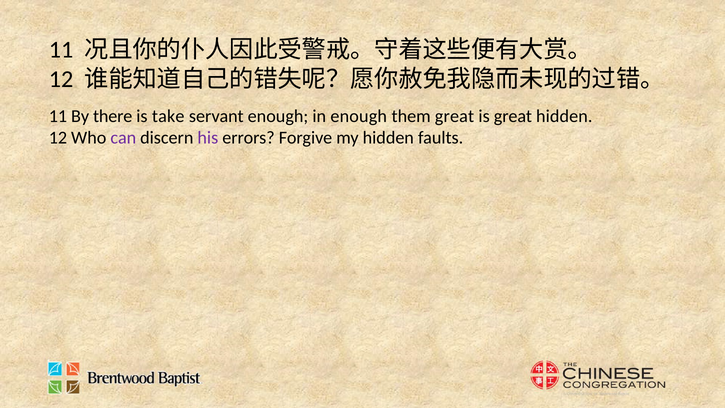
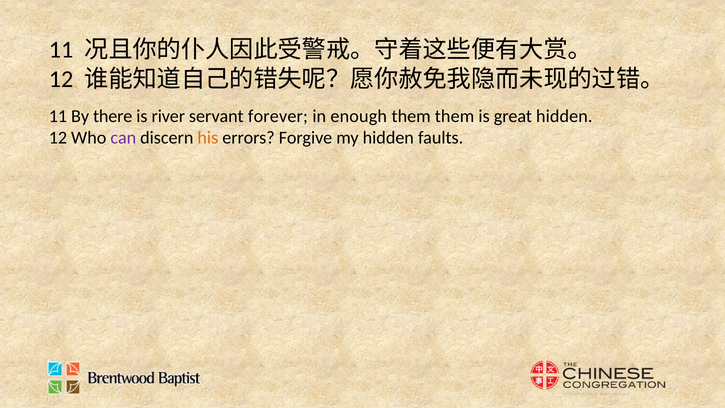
take: take -> river
servant enough: enough -> forever
them great: great -> them
his colour: purple -> orange
